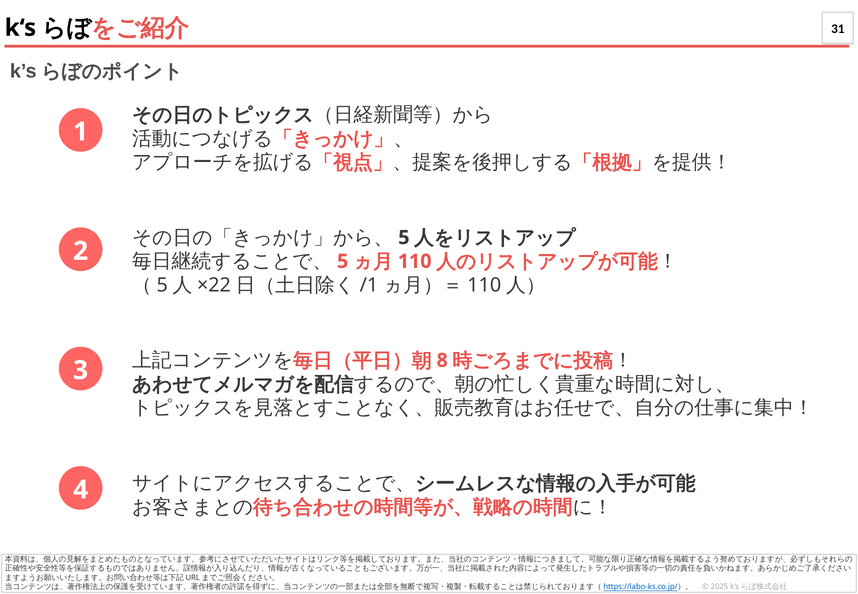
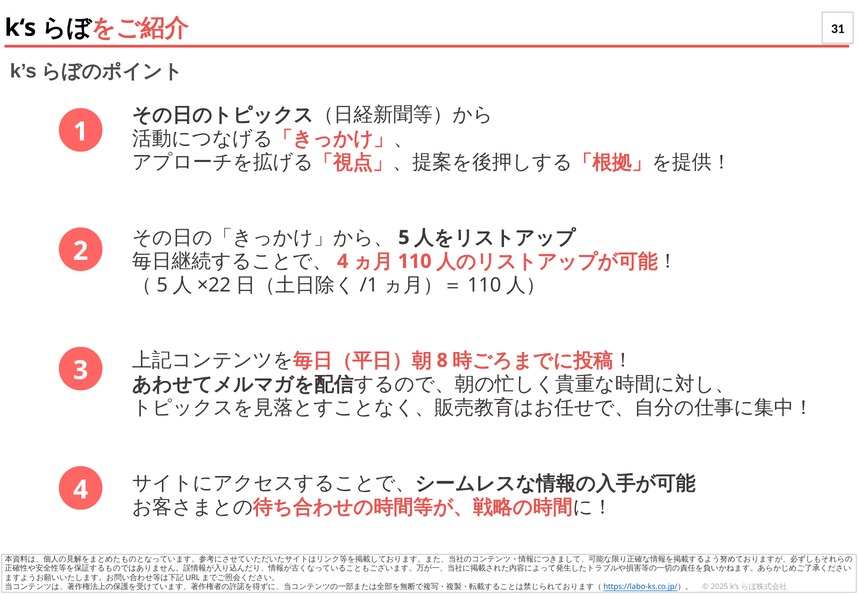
5 at (343, 261): 5 -> 4
